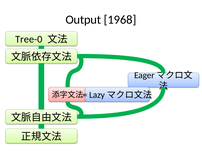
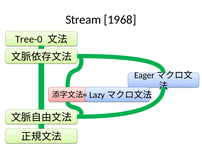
Output: Output -> Stream
